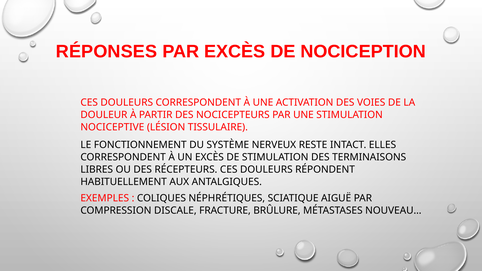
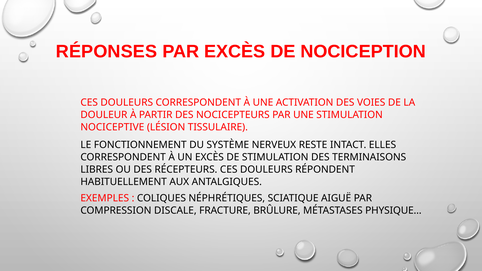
NOUVEAU…: NOUVEAU… -> PHYSIQUE…
